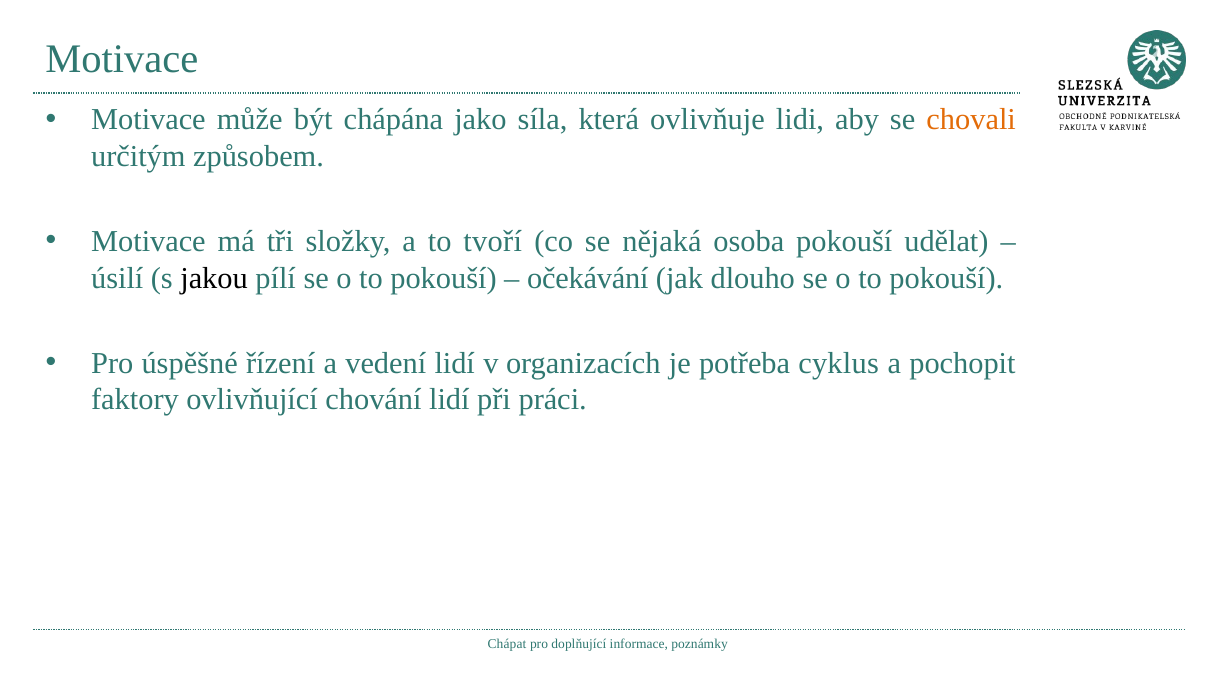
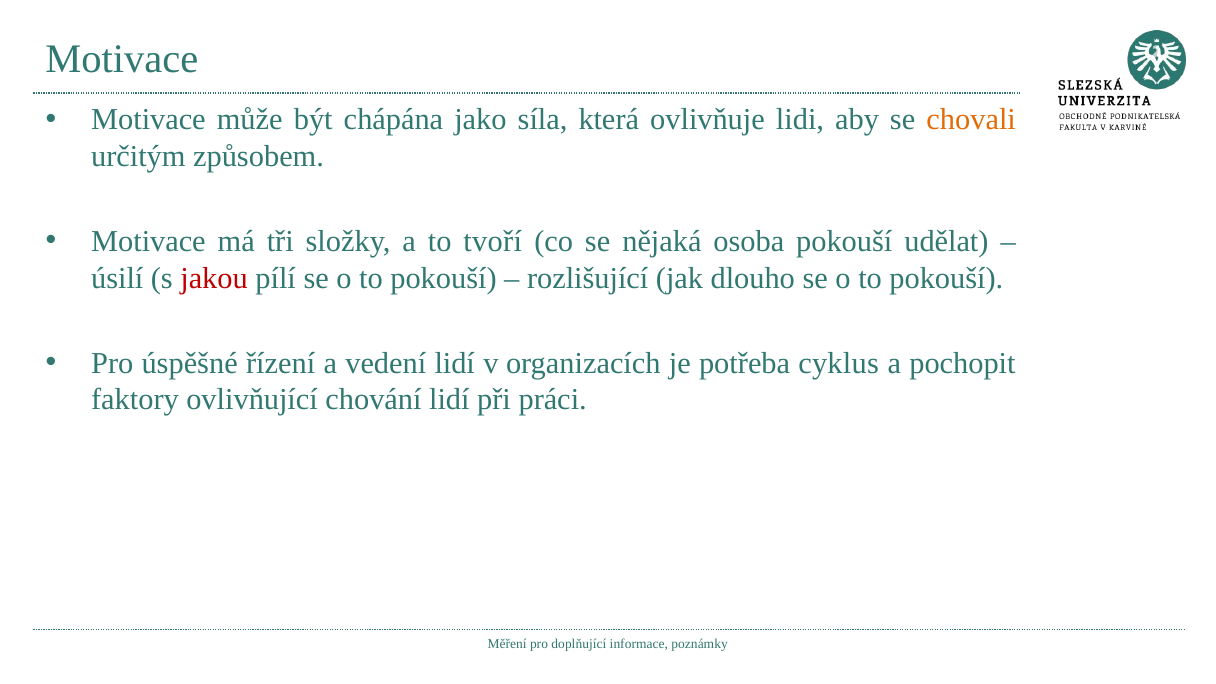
jakou colour: black -> red
očekávání: očekávání -> rozlišující
Chápat: Chápat -> Měření
